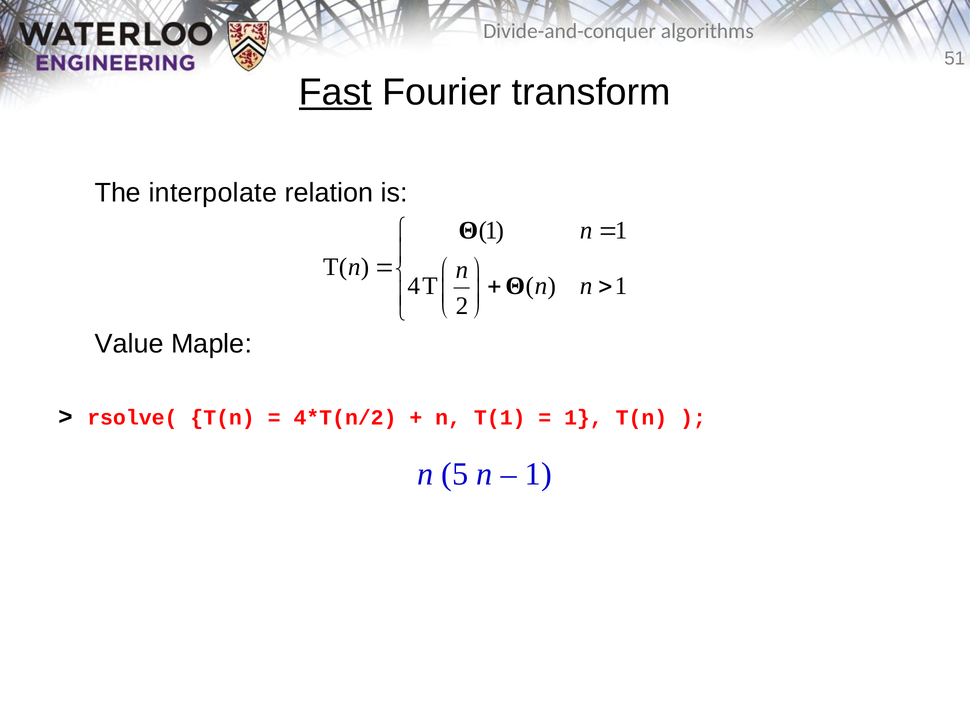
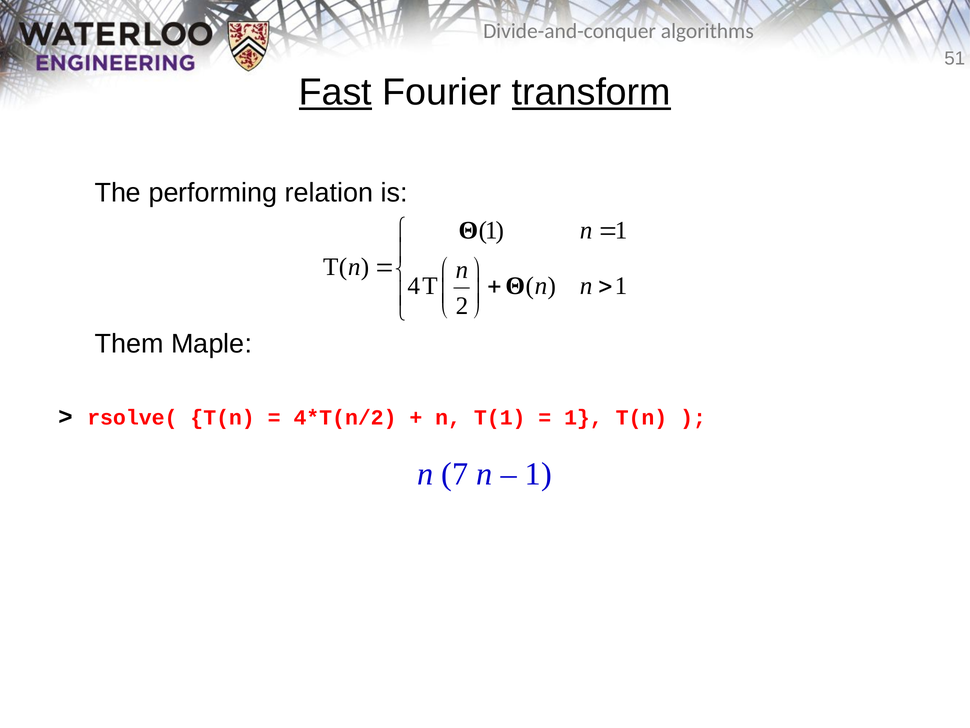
transform underline: none -> present
interpolate: interpolate -> performing
Value: Value -> Them
5: 5 -> 7
